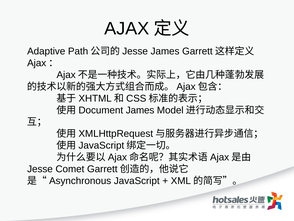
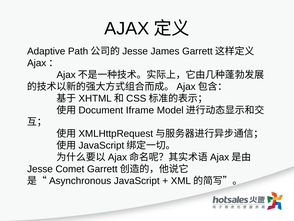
James at (140, 110): James -> Iframe
